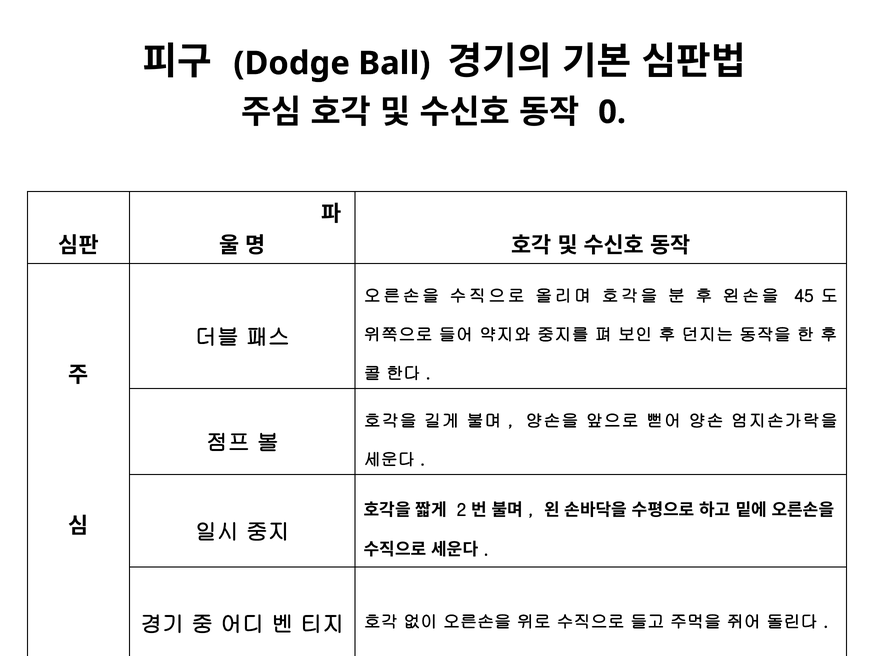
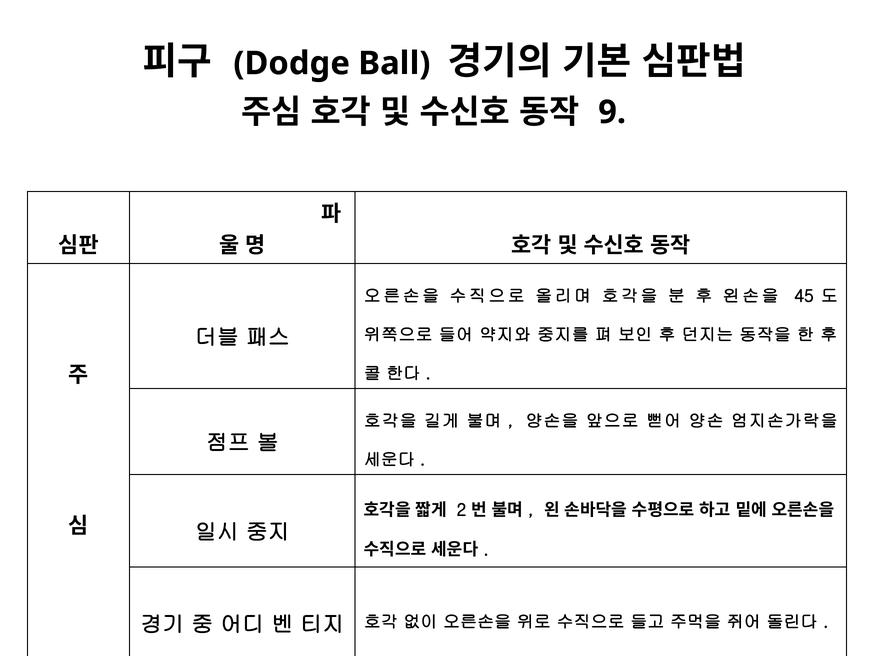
0: 0 -> 9
